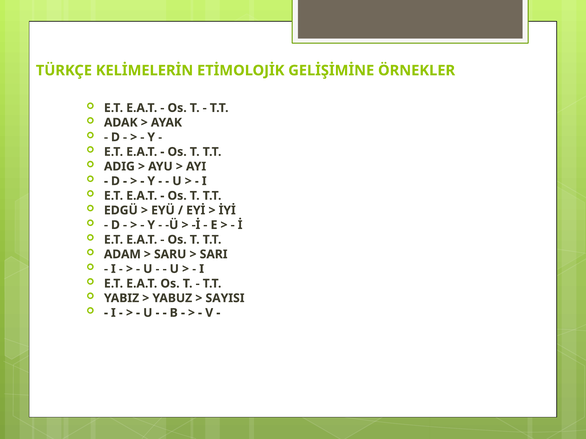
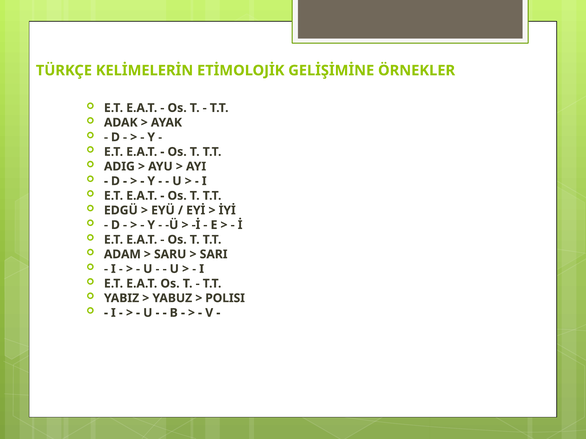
SAYISI: SAYISI -> POLISI
